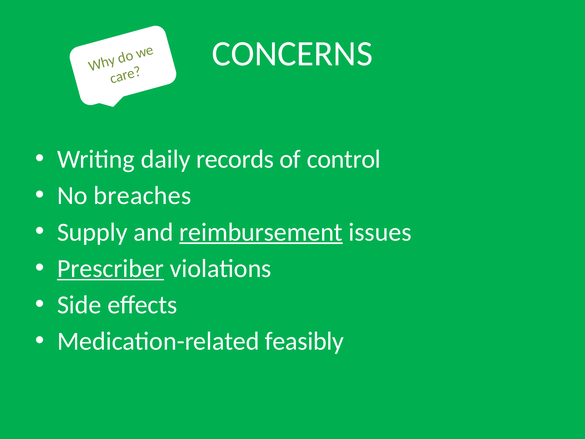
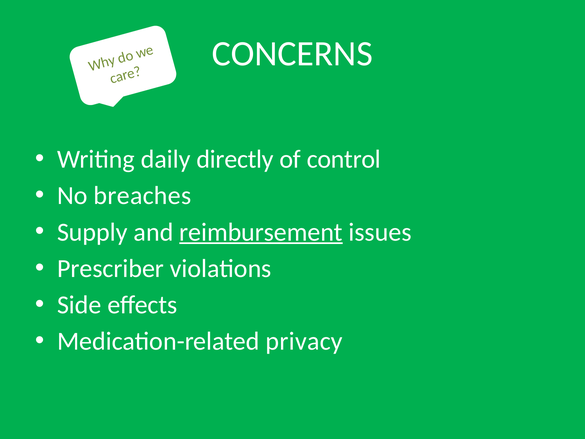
records: records -> directly
Prescriber underline: present -> none
feasibly: feasibly -> privacy
